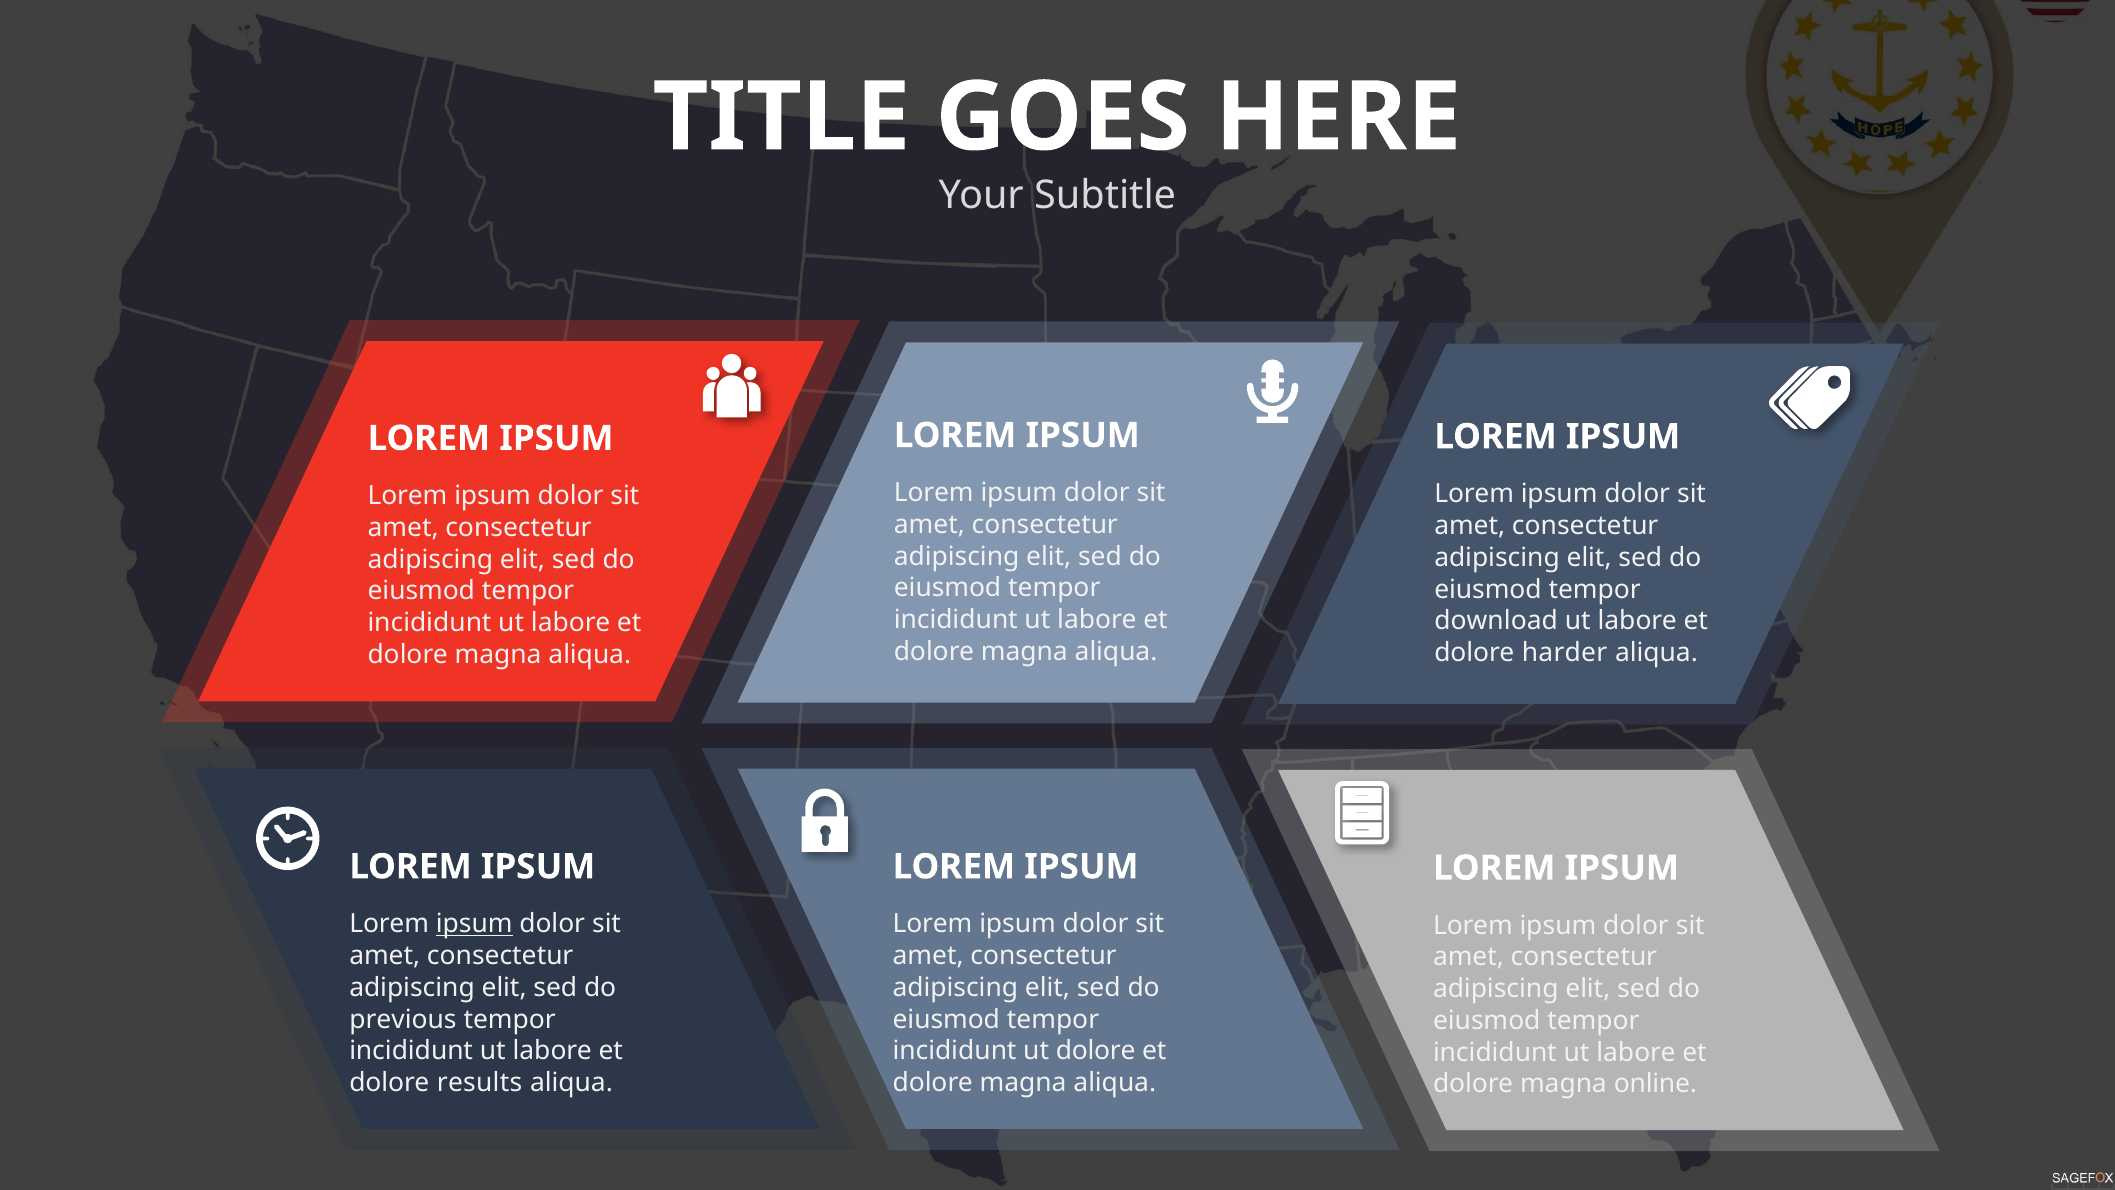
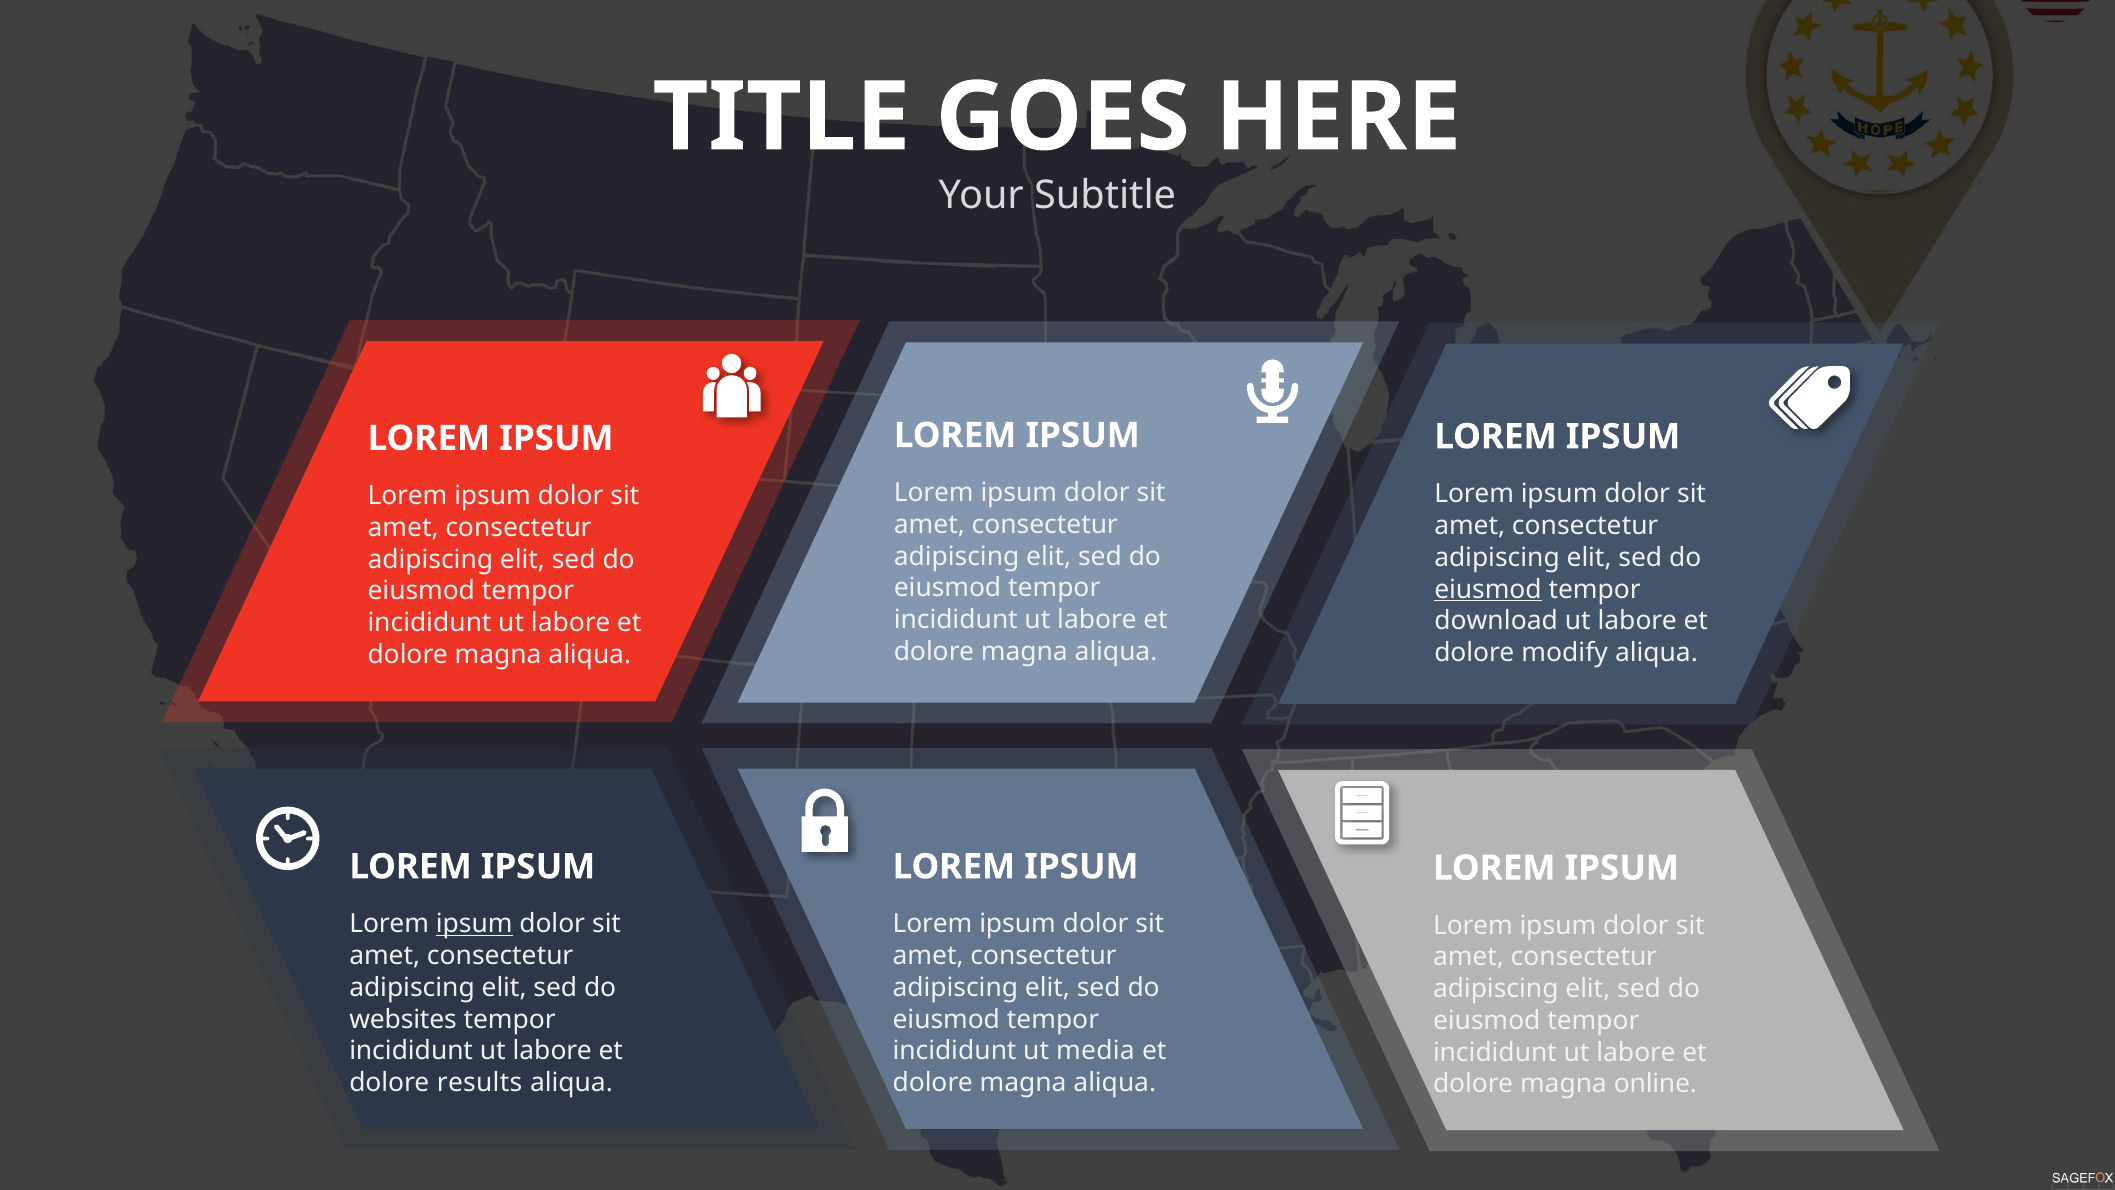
eiusmod at (1488, 589) underline: none -> present
harder: harder -> modify
previous: previous -> websites
ut dolore: dolore -> media
